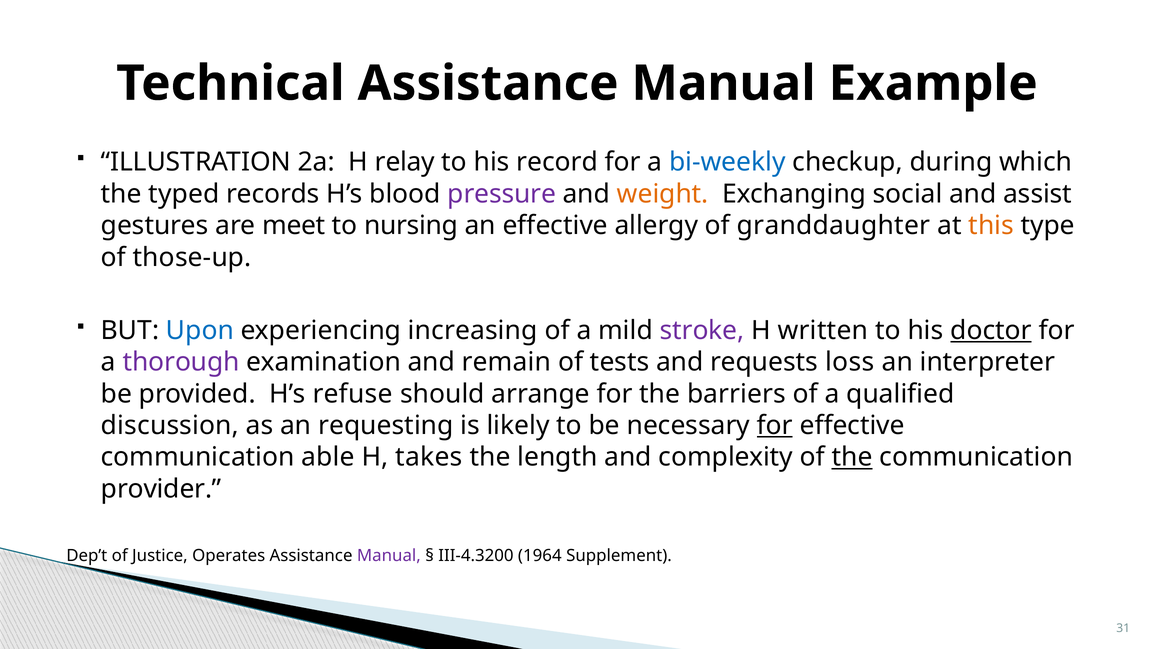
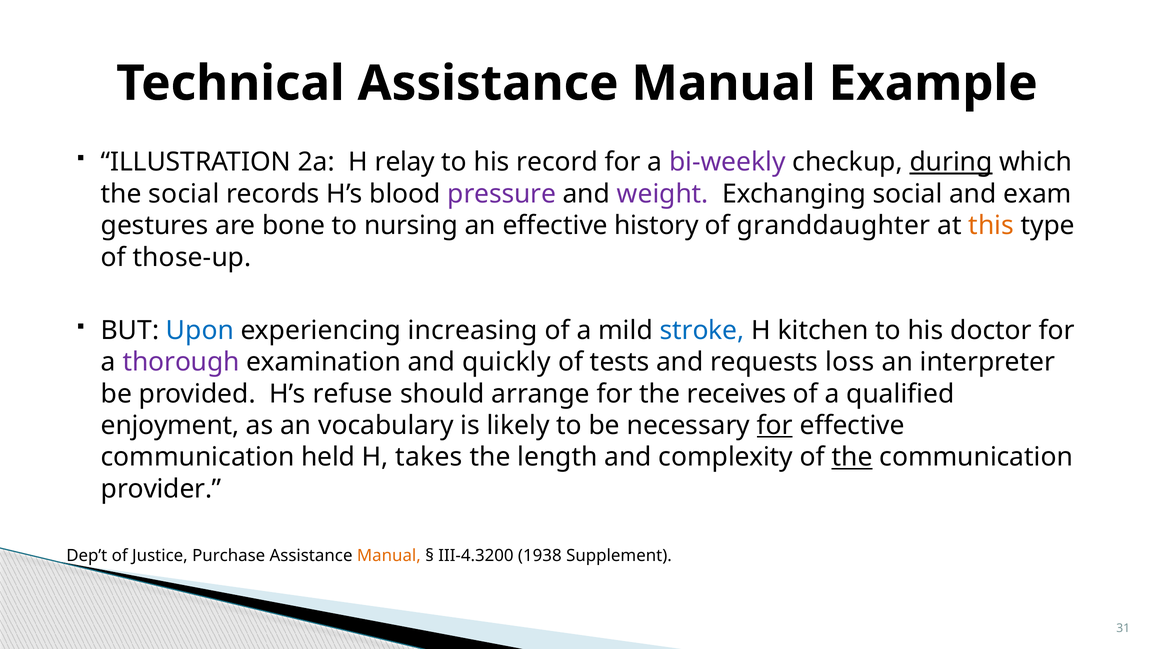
bi‑weekly colour: blue -> purple
during underline: none -> present
the typed: typed -> social
weight colour: orange -> purple
assist: assist -> exam
meet: meet -> bone
allergy: allergy -> history
stroke colour: purple -> blue
written: written -> kitchen
doctor underline: present -> none
remain: remain -> quickly
barriers: barriers -> receives
discussion: discussion -> enjoyment
requesting: requesting -> vocabulary
able: able -> held
Operates: Operates -> Purchase
Manual at (389, 556) colour: purple -> orange
1964: 1964 -> 1938
